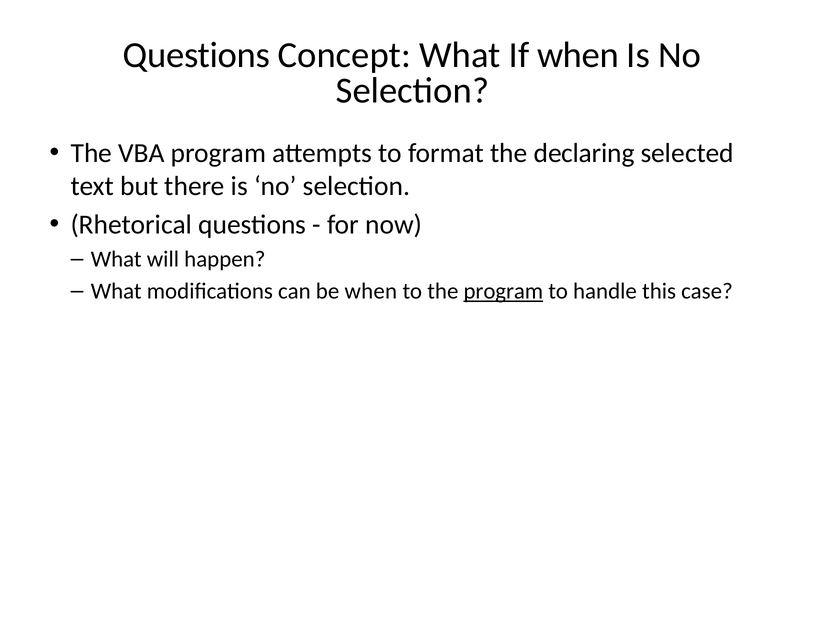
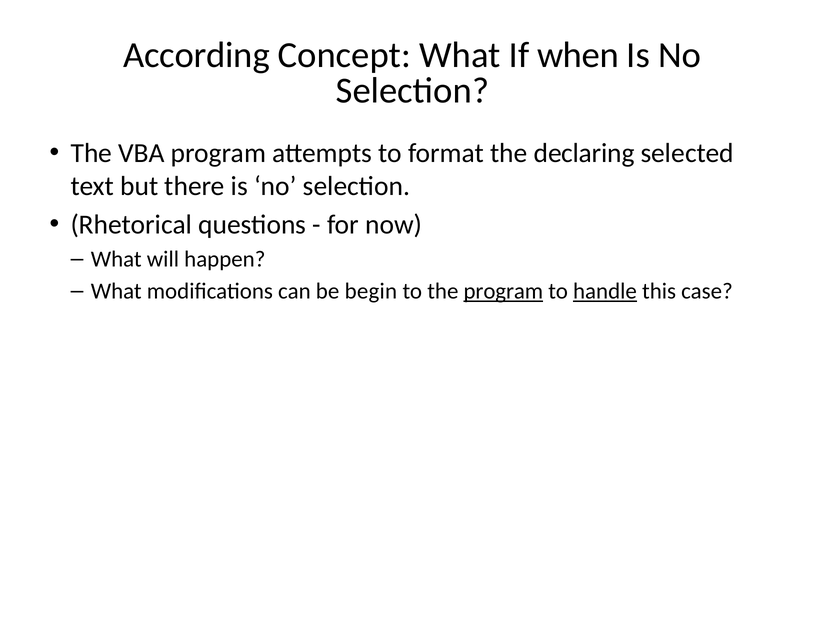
Questions at (197, 55): Questions -> According
be when: when -> begin
handle underline: none -> present
